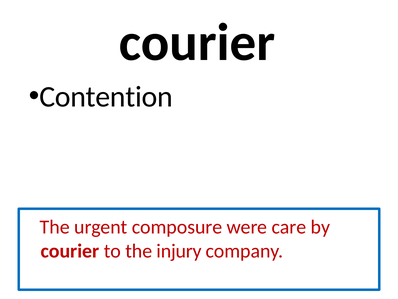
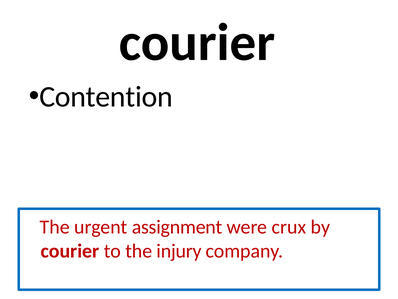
composure: composure -> assignment
care: care -> crux
